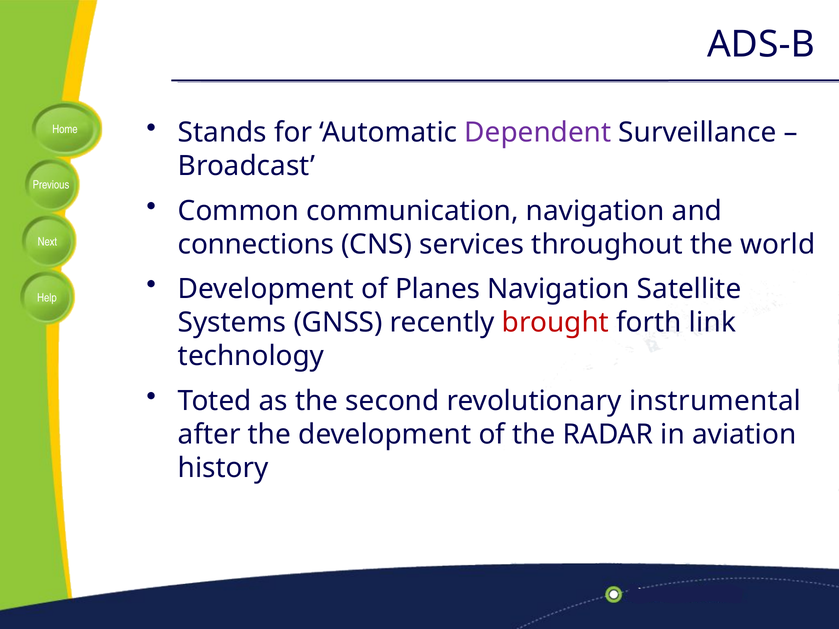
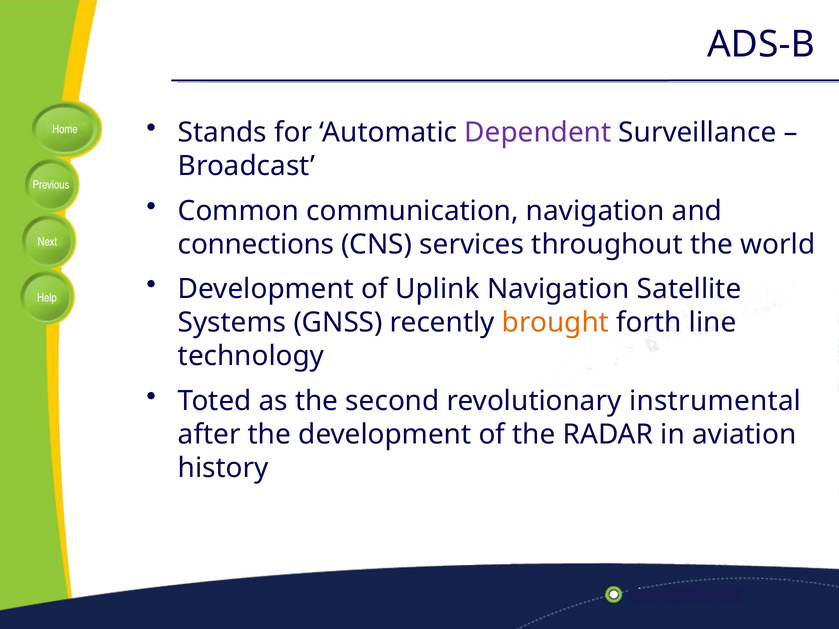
Planes: Planes -> Uplink
brought colour: red -> orange
link: link -> line
